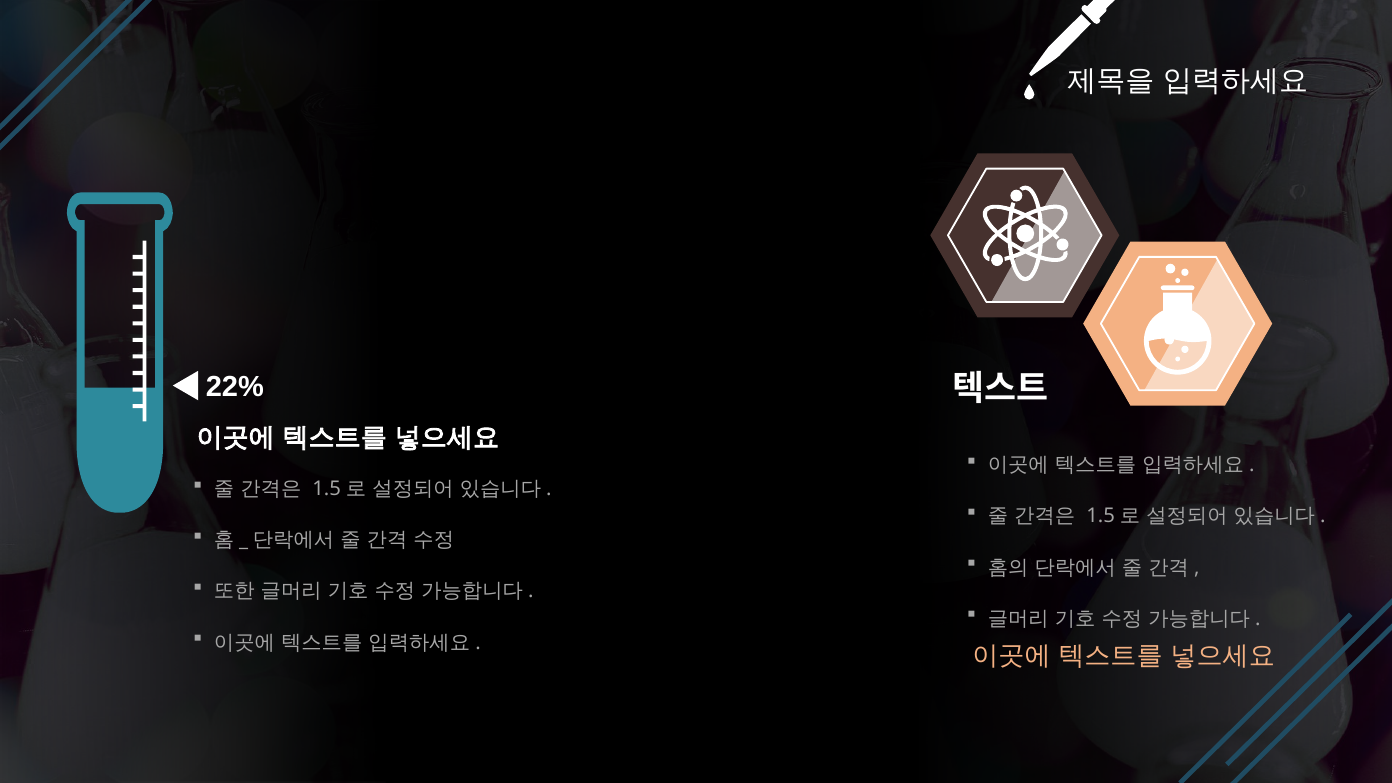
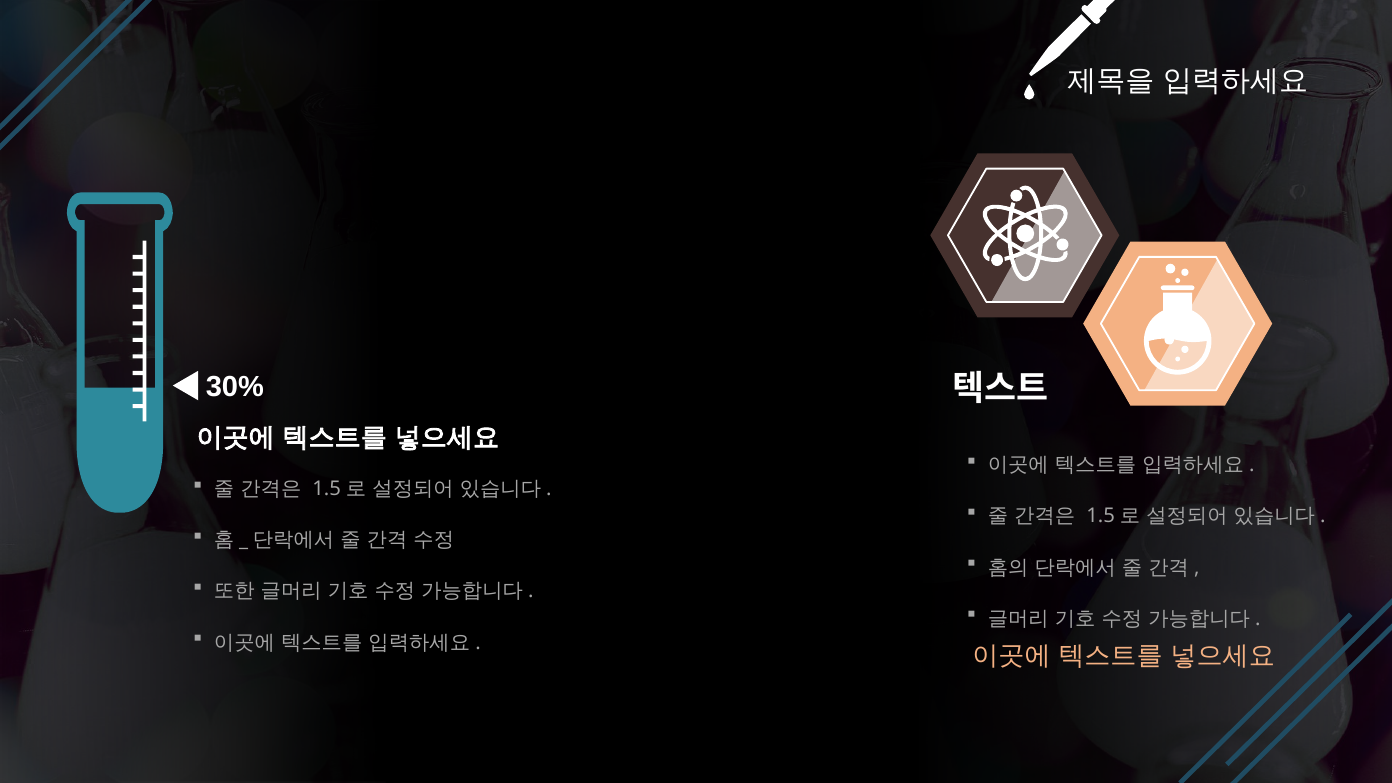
22%: 22% -> 30%
